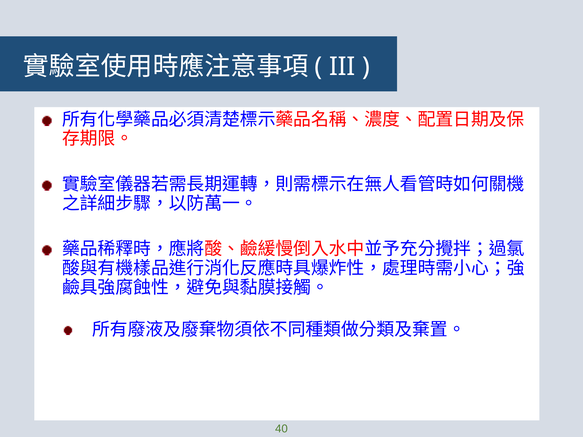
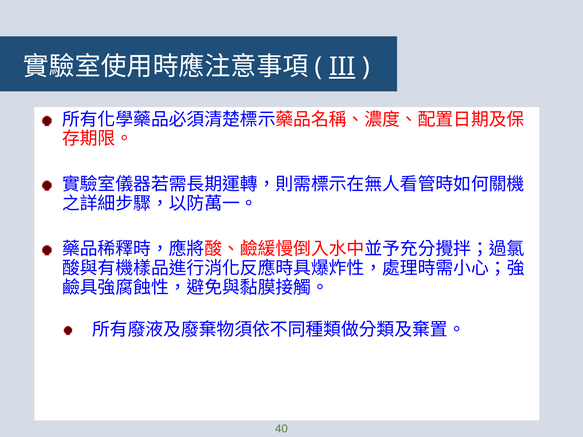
III underline: none -> present
